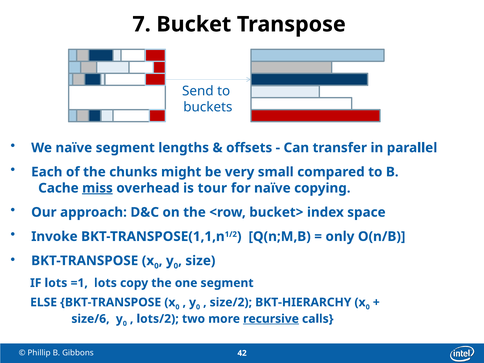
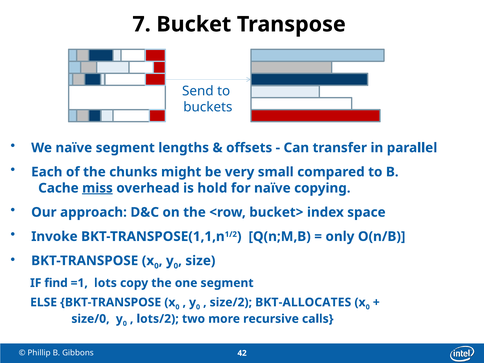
tour: tour -> hold
IF lots: lots -> find
BKT-HIERARCHY: BKT-HIERARCHY -> BKT-ALLOCATES
size/6: size/6 -> size/0
recursive underline: present -> none
